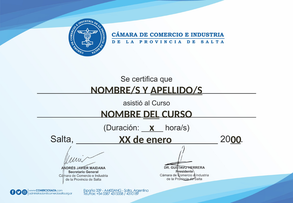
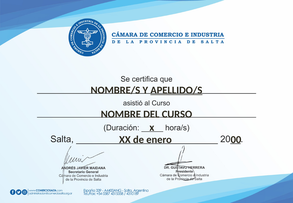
DEL underline: present -> none
